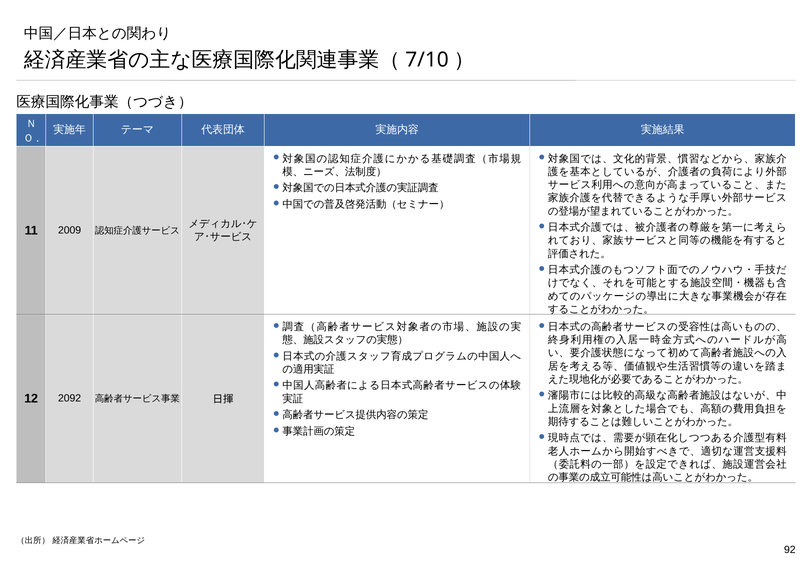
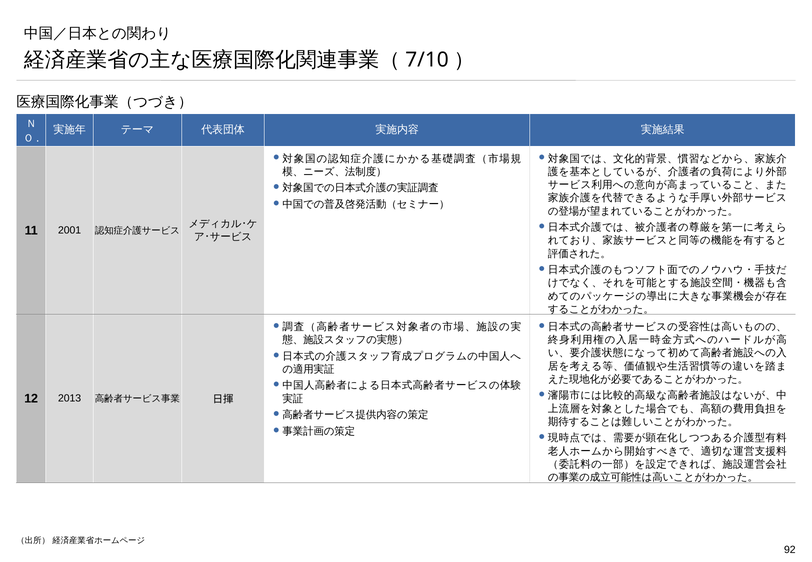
2009: 2009 -> 2001
2092: 2092 -> 2013
